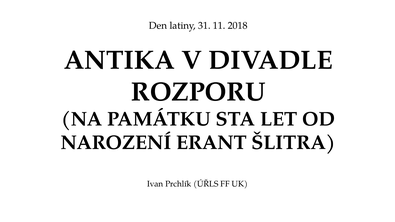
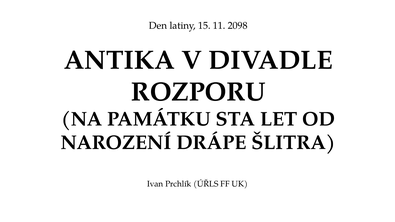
31: 31 -> 15
2018: 2018 -> 2098
ERANT: ERANT -> DRÁPE
